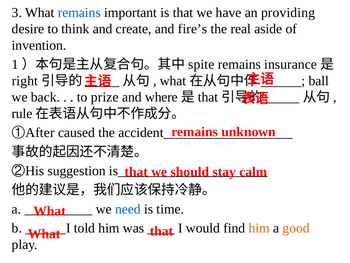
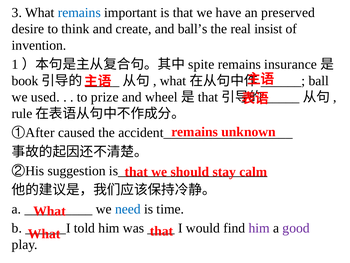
providing: providing -> preserved
fire’s: fire’s -> ball’s
aside: aside -> insist
right: right -> book
back: back -> used
where: where -> wheel
him at (259, 228) colour: orange -> purple
good colour: orange -> purple
